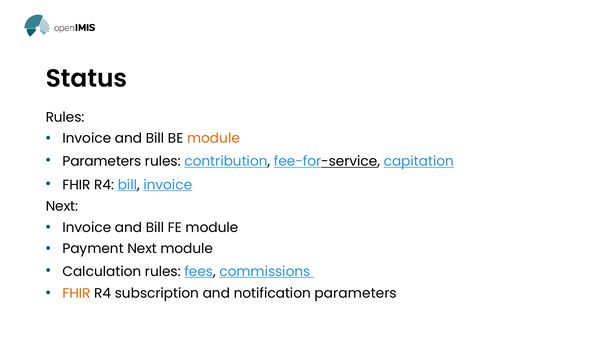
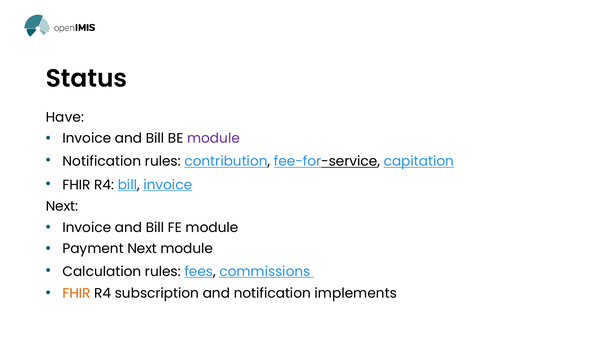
Rules at (65, 117): Rules -> Have
module at (213, 138) colour: orange -> purple
Parameters at (102, 161): Parameters -> Notification
notification parameters: parameters -> implements
